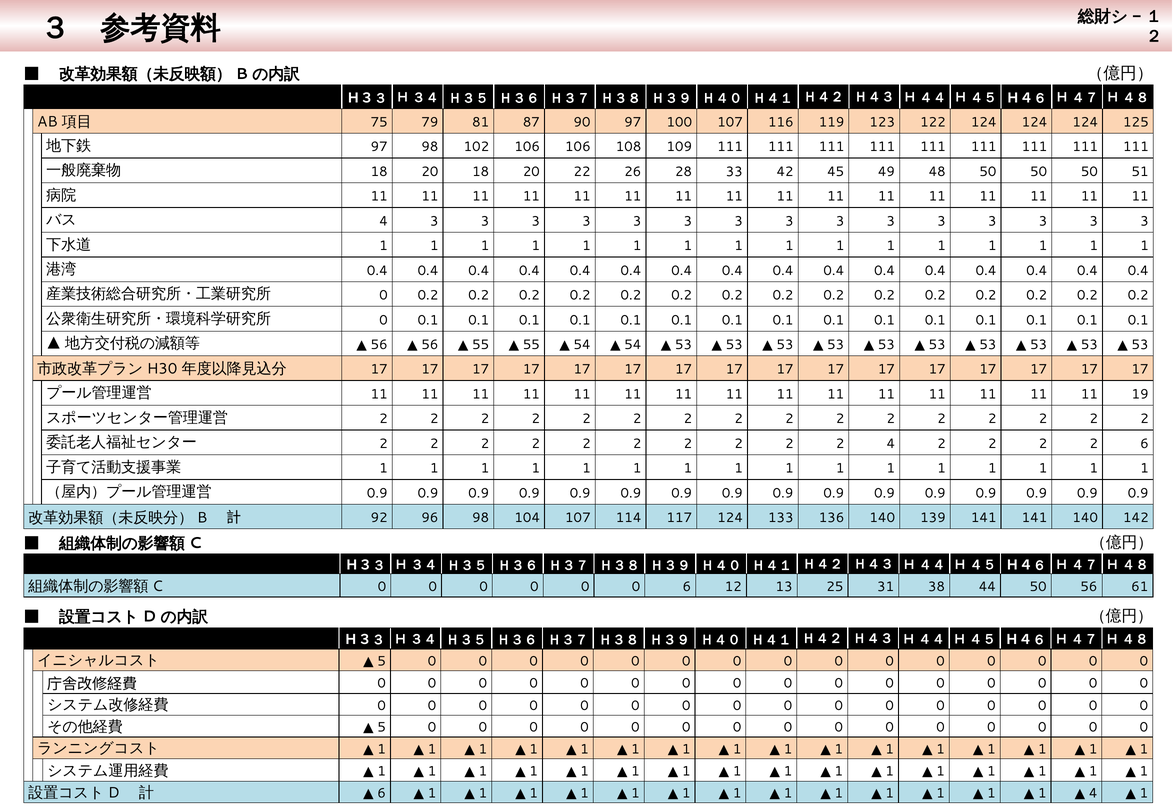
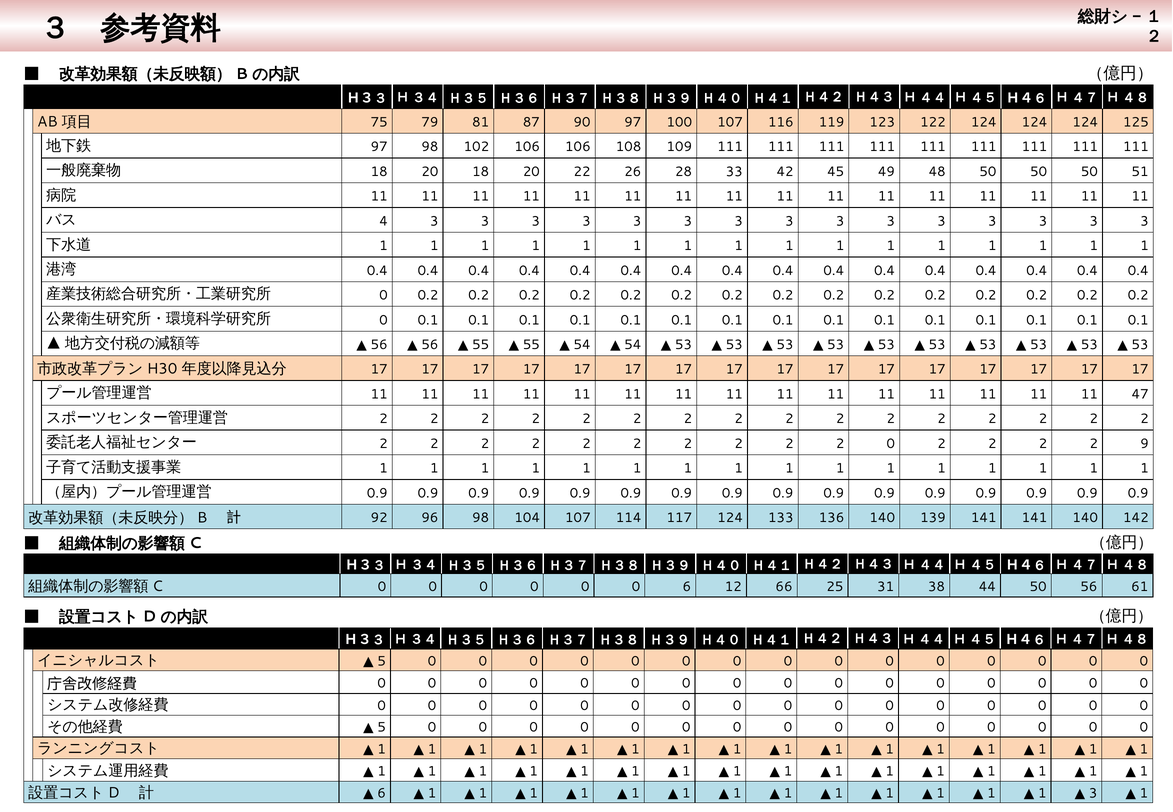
19: 19 -> 47
2 4: 4 -> 0
2 6: 6 -> 9
13: 13 -> 66
4 at (1093, 793): 4 -> 3
